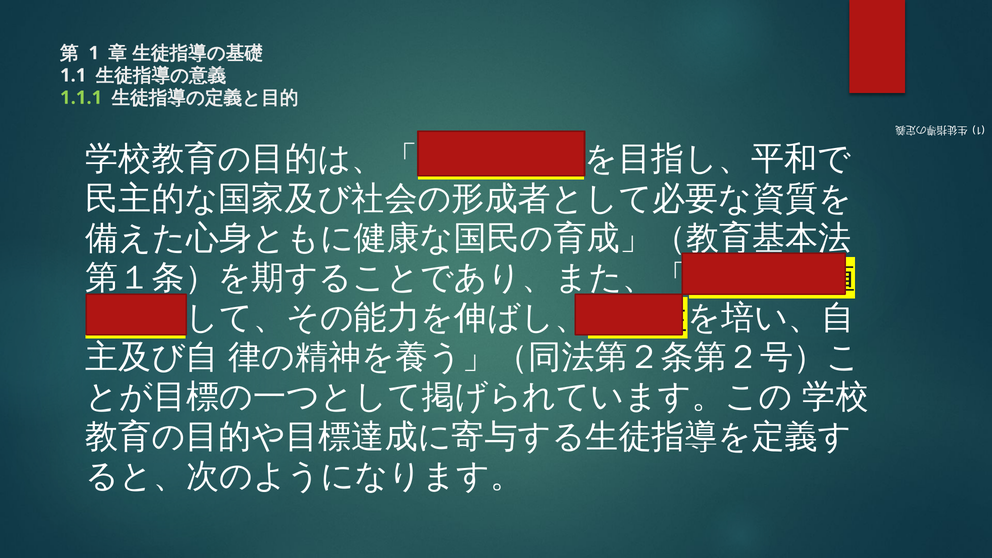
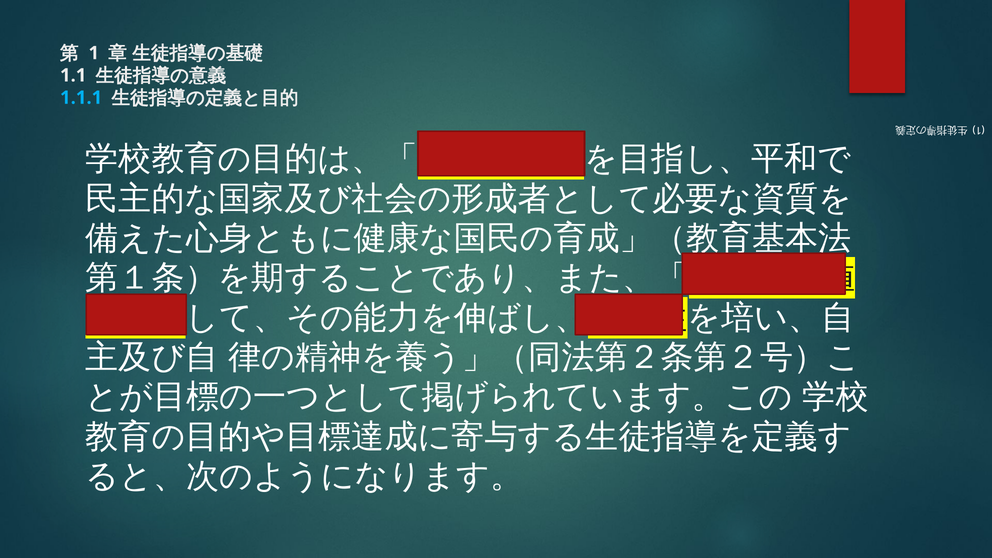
1.1.1 colour: light green -> light blue
